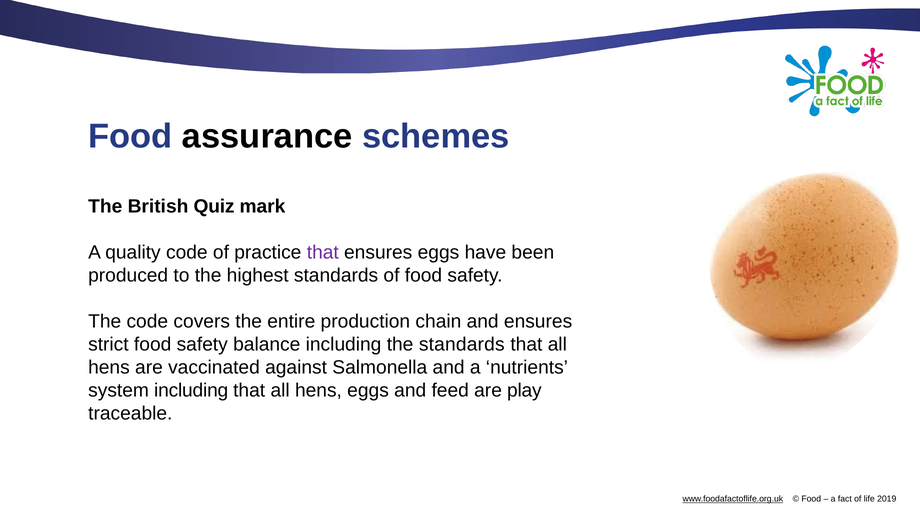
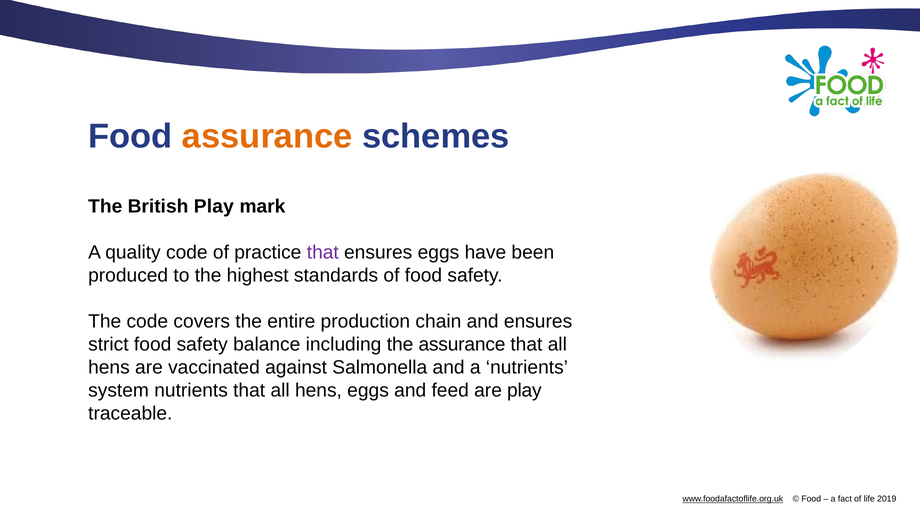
assurance at (267, 136) colour: black -> orange
British Quiz: Quiz -> Play
the standards: standards -> assurance
system including: including -> nutrients
